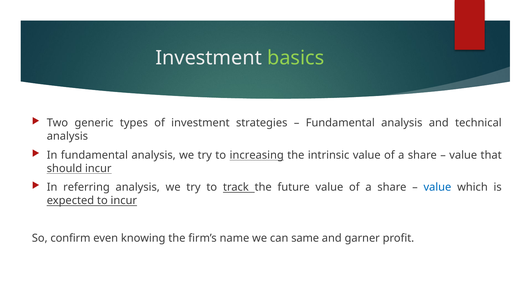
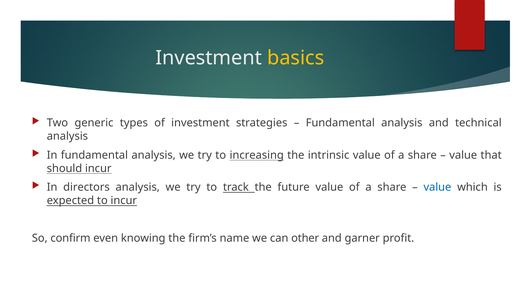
basics colour: light green -> yellow
referring: referring -> directors
same: same -> other
